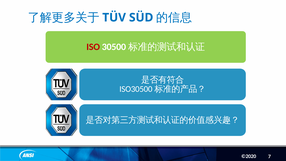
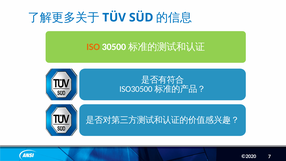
ISO colour: red -> orange
